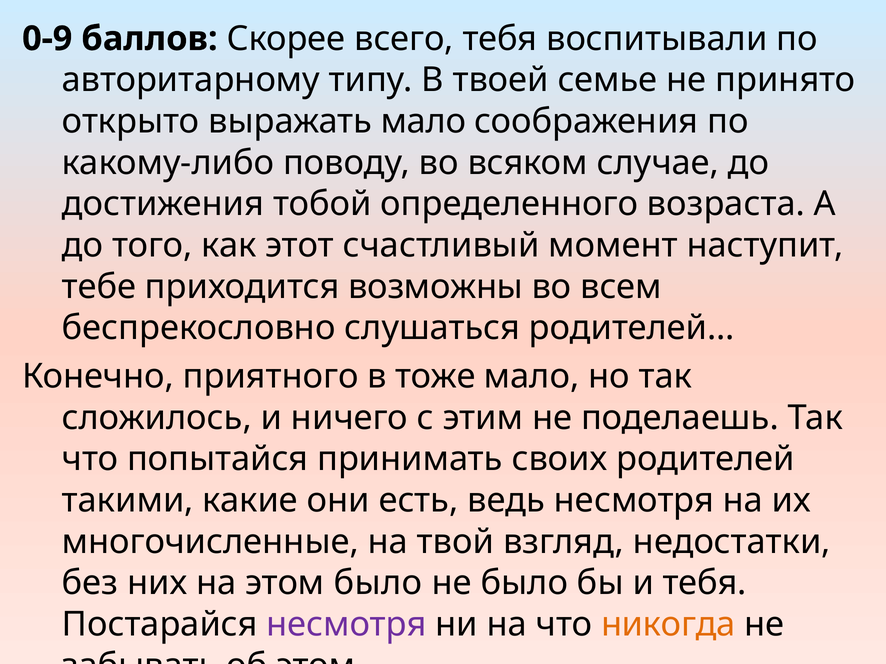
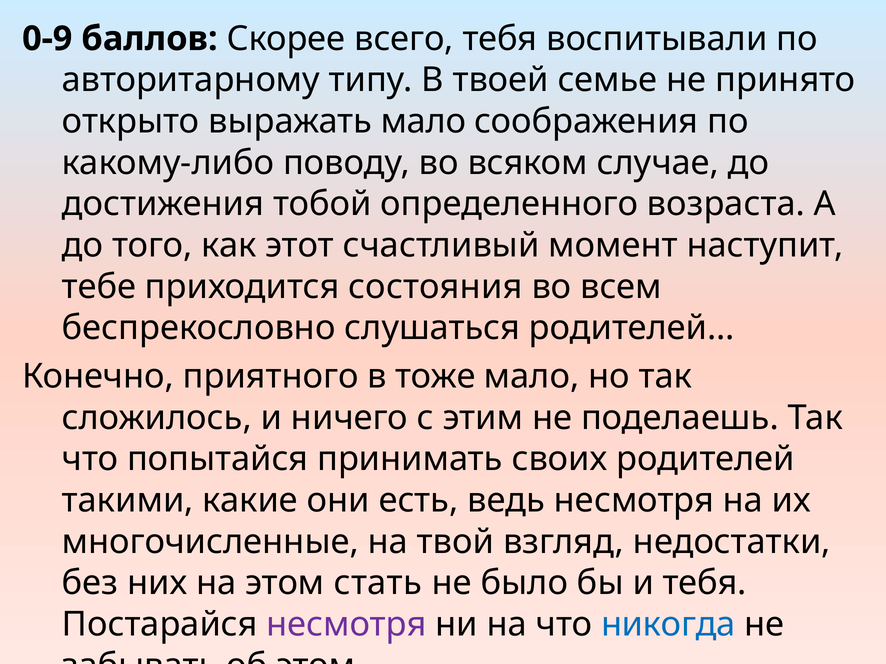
возможны: возможны -> состояния
этом было: было -> стать
никогда colour: orange -> blue
